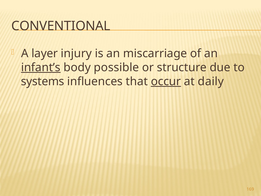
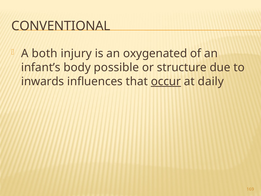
layer: layer -> both
miscarriage: miscarriage -> oxygenated
infant’s underline: present -> none
systems: systems -> inwards
